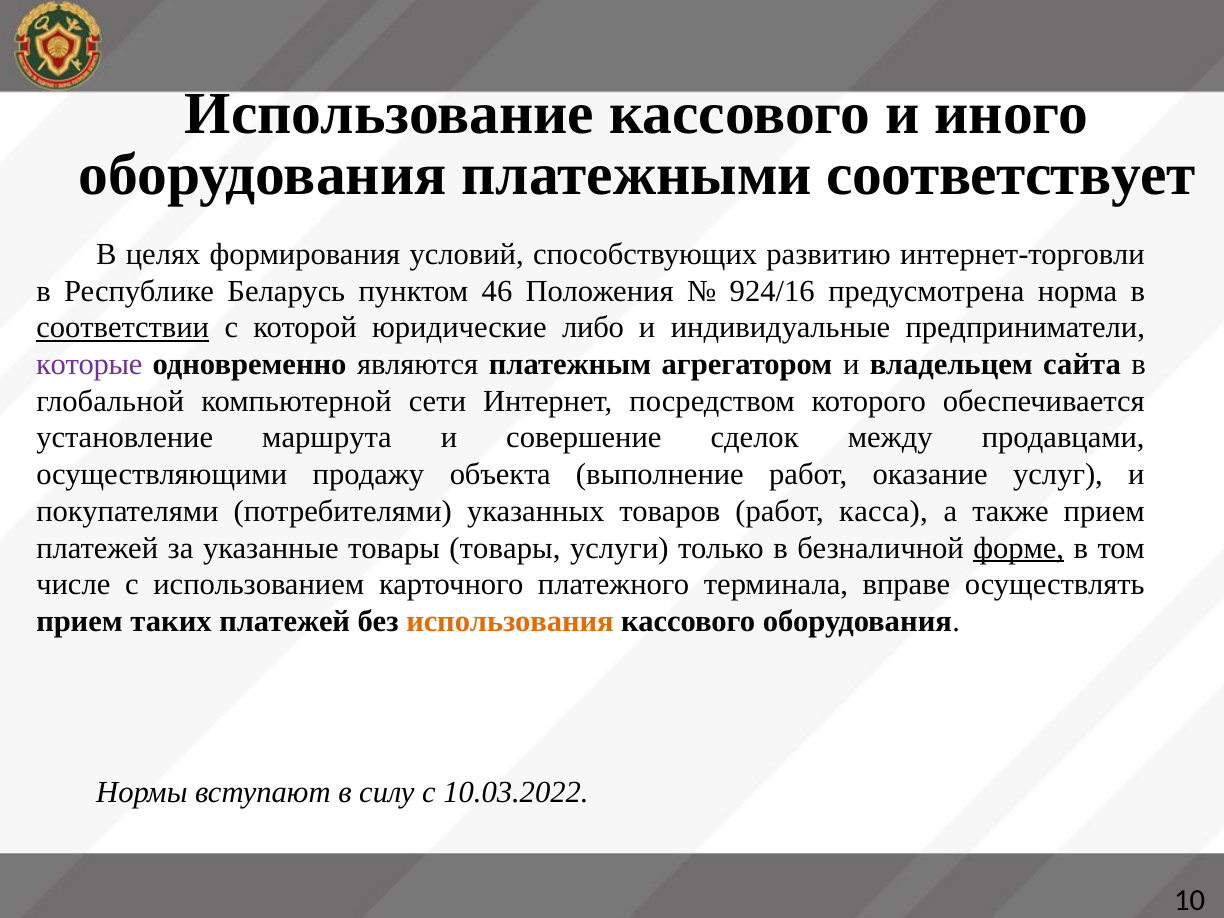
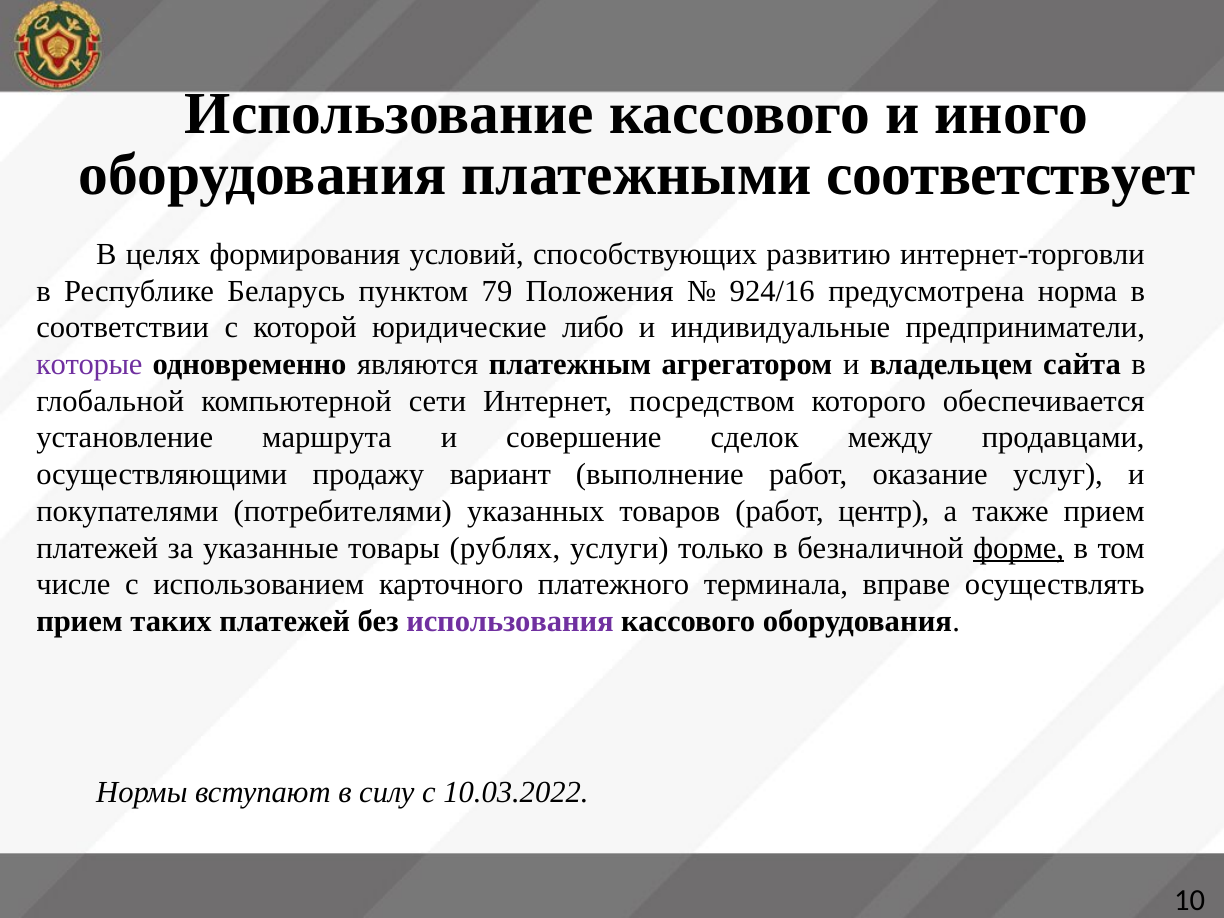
46: 46 -> 79
соответствии underline: present -> none
объекта: объекта -> вариант
касса: касса -> центр
товары товары: товары -> рублях
использования colour: orange -> purple
